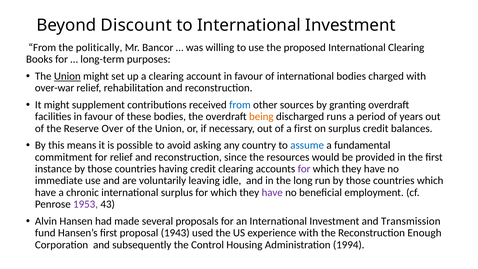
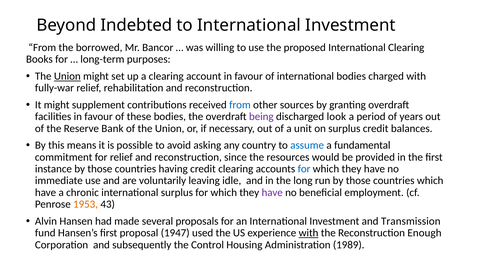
Discount: Discount -> Indebted
politically: politically -> borrowed
over-war: over-war -> fully-war
being colour: orange -> purple
runs: runs -> look
Over: Over -> Bank
a first: first -> unit
for at (304, 169) colour: purple -> blue
1953 colour: purple -> orange
1943: 1943 -> 1947
with at (309, 233) underline: none -> present
1994: 1994 -> 1989
